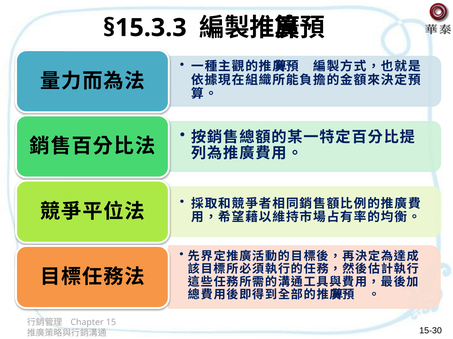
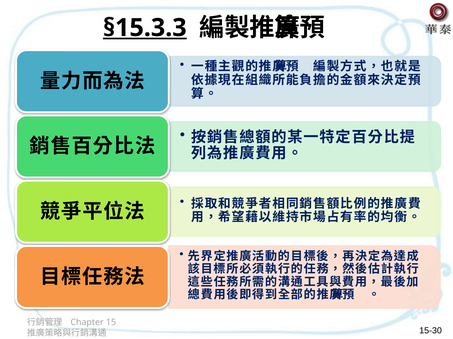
§15.3.3 underline: none -> present
